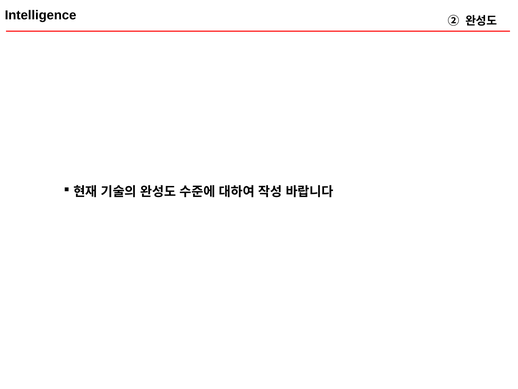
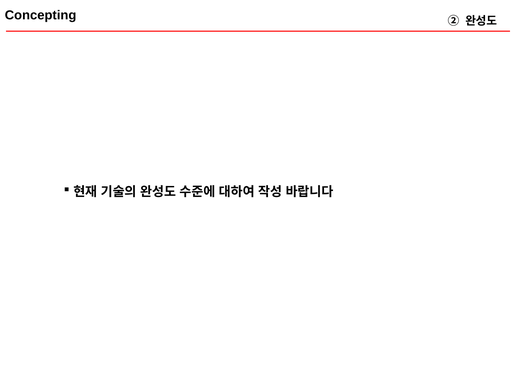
Intelligence: Intelligence -> Concepting
